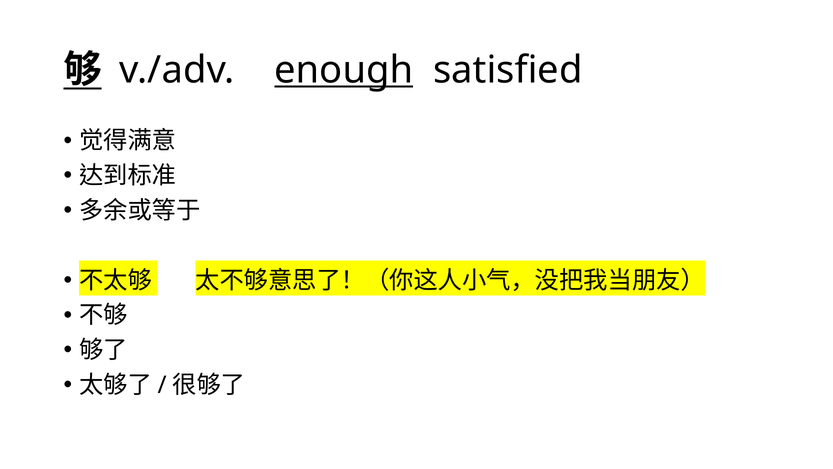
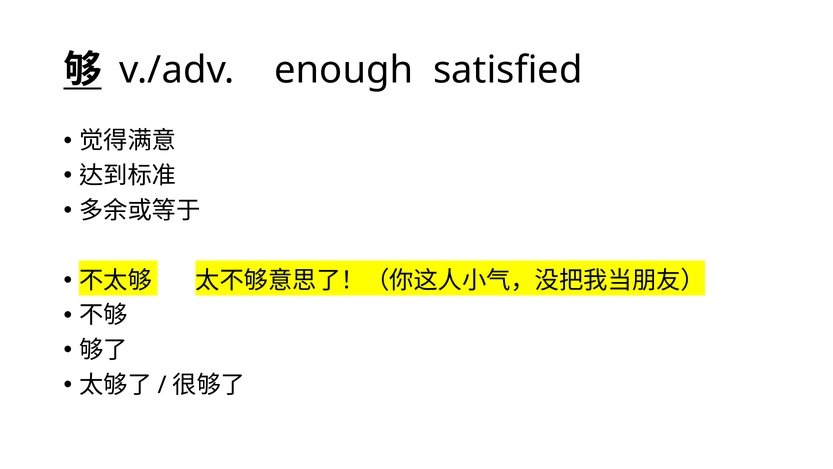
enough underline: present -> none
